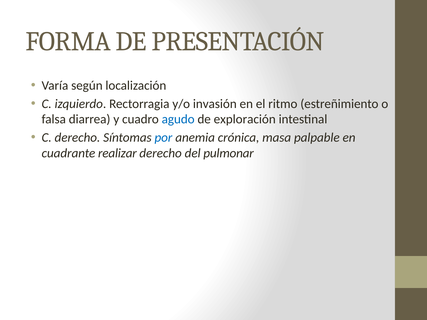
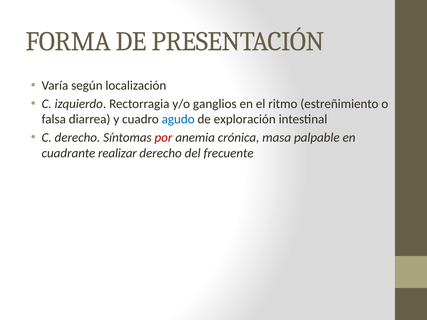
invasión: invasión -> ganglios
por colour: blue -> red
pulmonar: pulmonar -> frecuente
